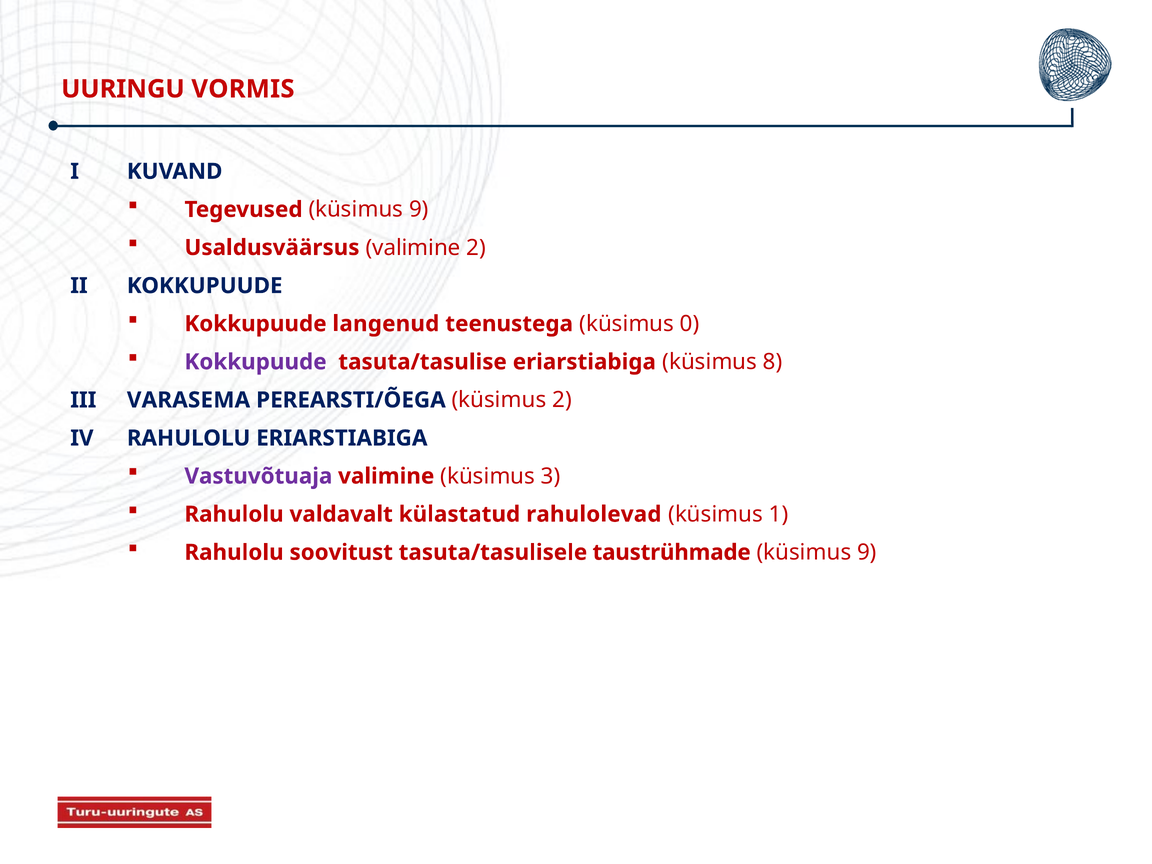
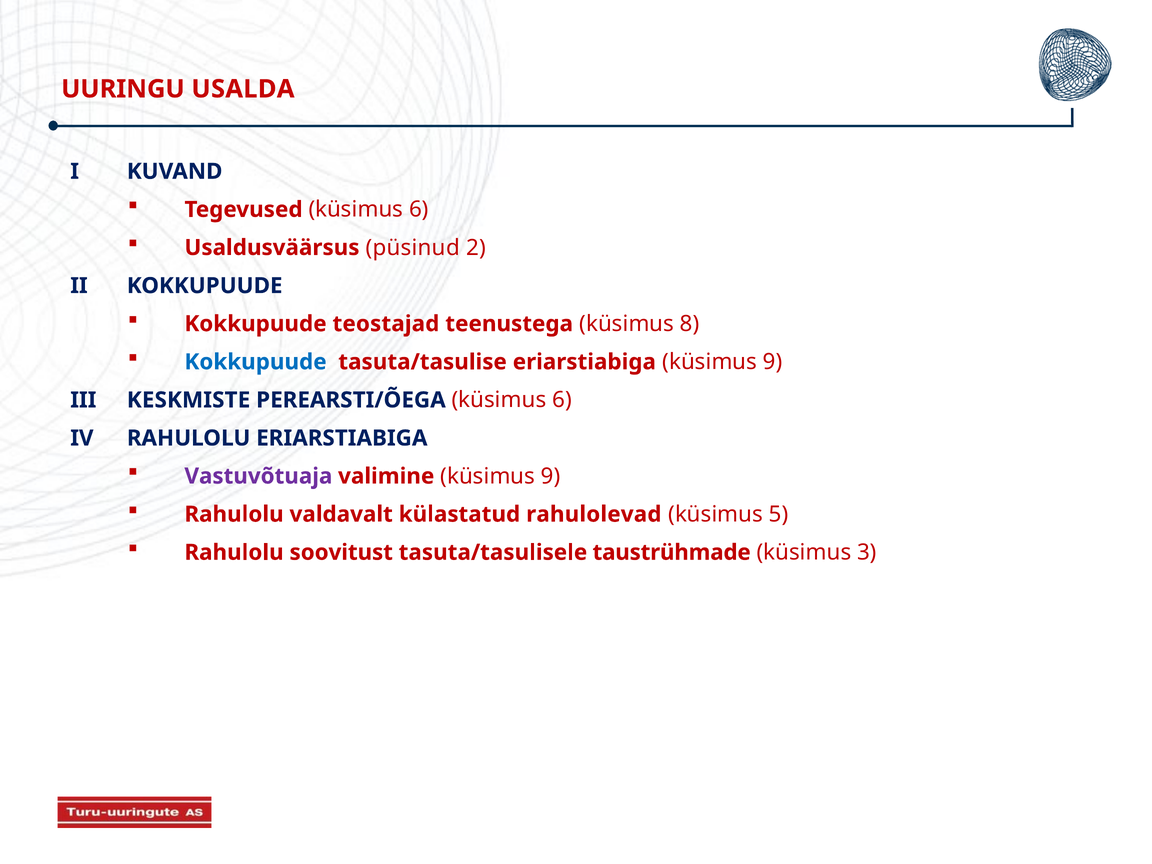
VORMIS: VORMIS -> USALDA
Tegevused küsimus 9: 9 -> 6
Usaldusväärsus valimine: valimine -> püsinud
langenud: langenud -> teostajad
0: 0 -> 8
Kokkupuude at (256, 362) colour: purple -> blue
eriarstiabiga küsimus 8: 8 -> 9
VARASEMA: VARASEMA -> KESKMISTE
PEREARSTI/ÕEGA küsimus 2: 2 -> 6
valimine küsimus 3: 3 -> 9
1: 1 -> 5
9 at (867, 552): 9 -> 3
